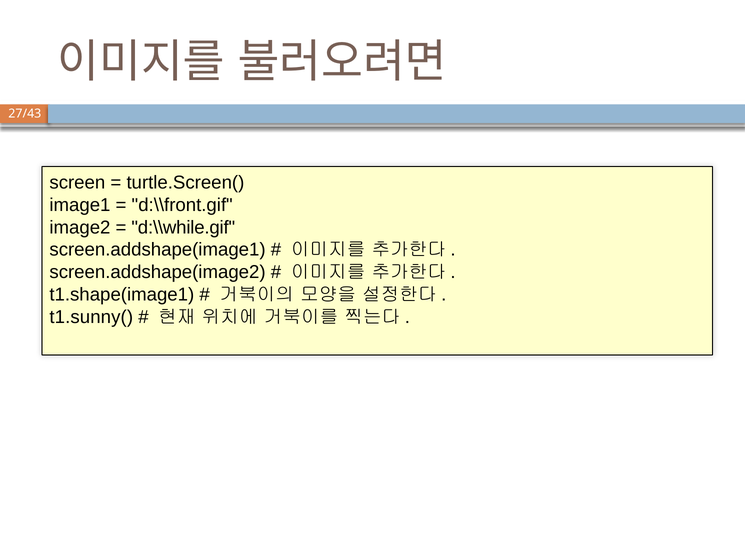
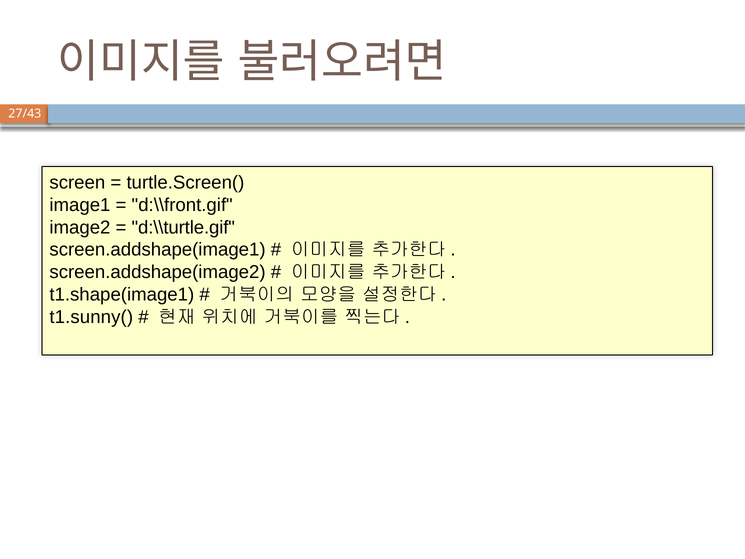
d:\\while.gif: d:\\while.gif -> d:\\turtle.gif
